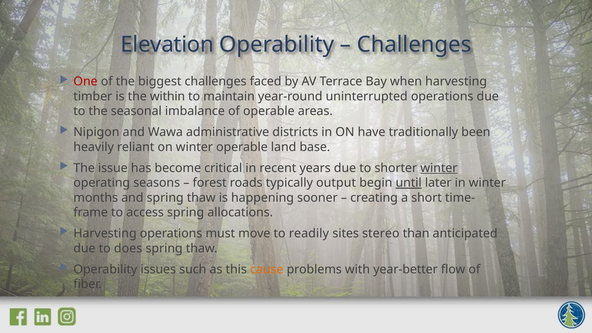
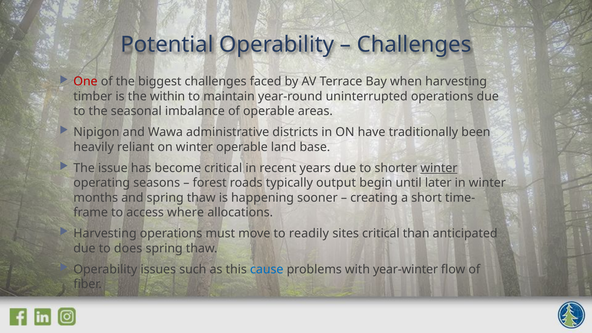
Elevation: Elevation -> Potential
until underline: present -> none
access spring: spring -> where
sites stereo: stereo -> critical
cause colour: orange -> blue
year-better: year-better -> year-winter
